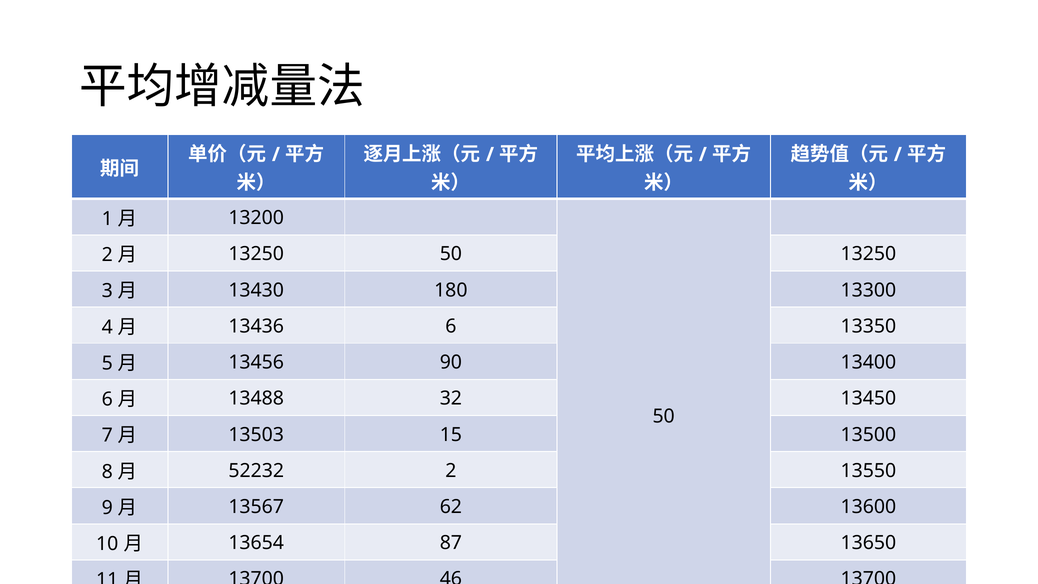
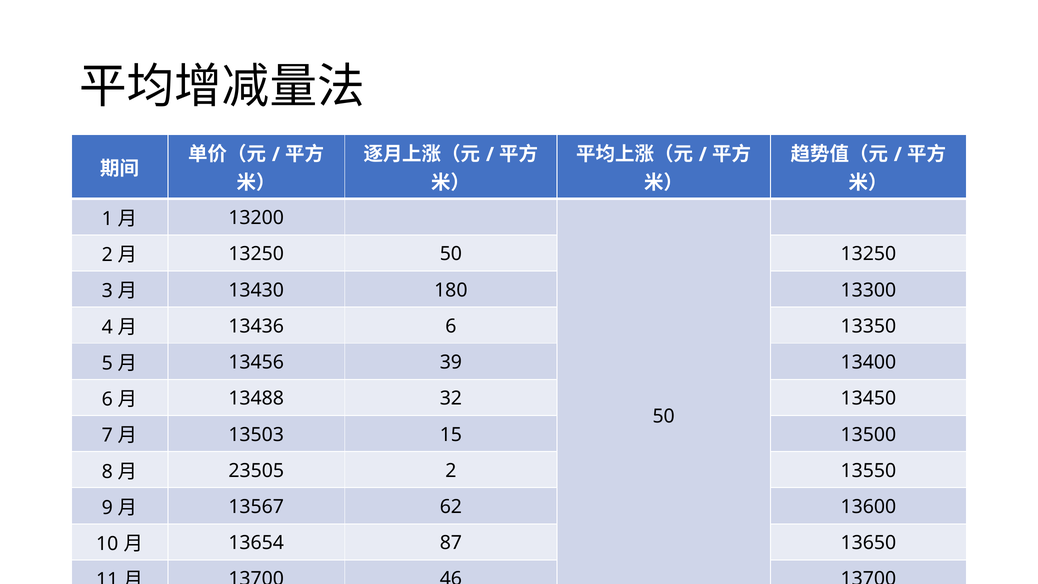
90: 90 -> 39
52232: 52232 -> 23505
